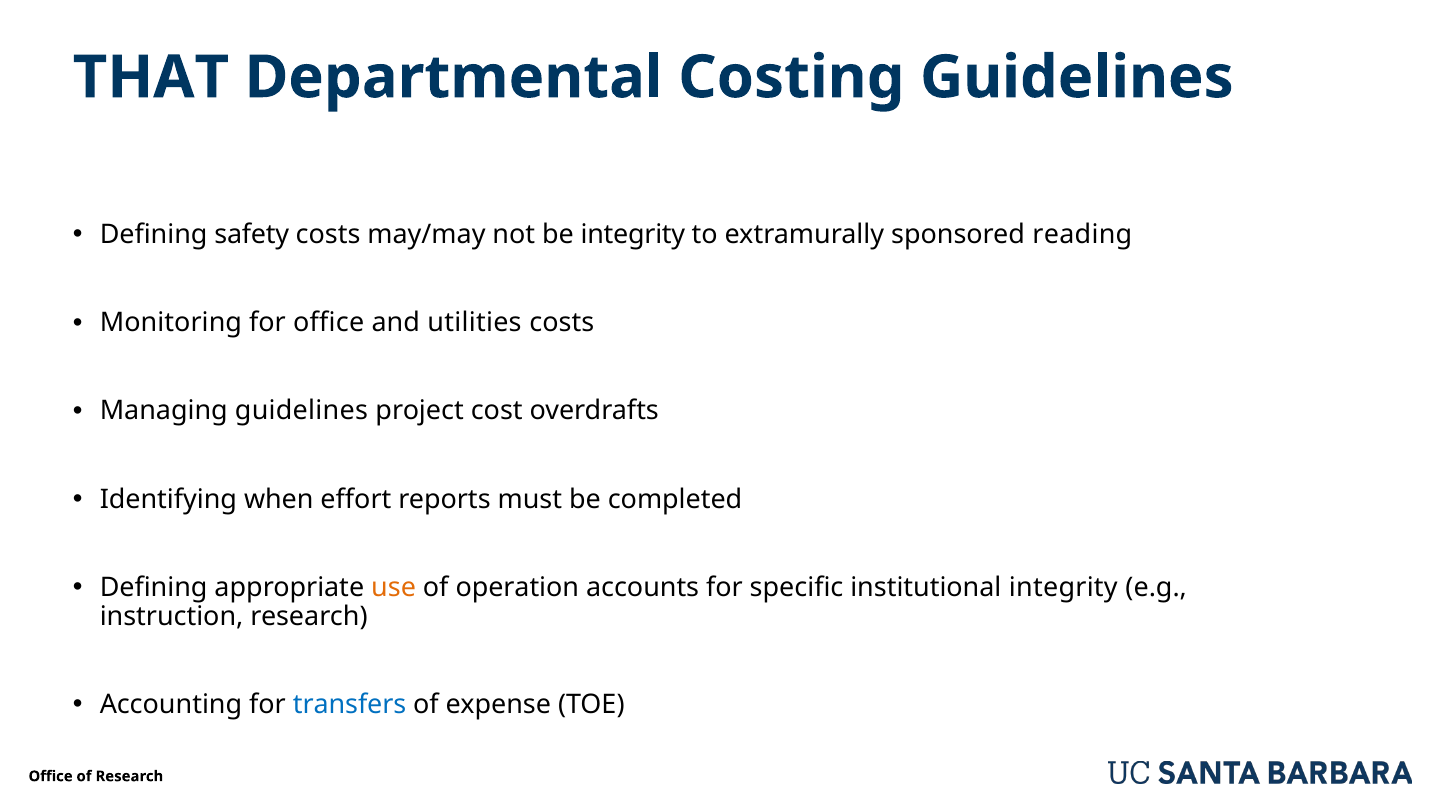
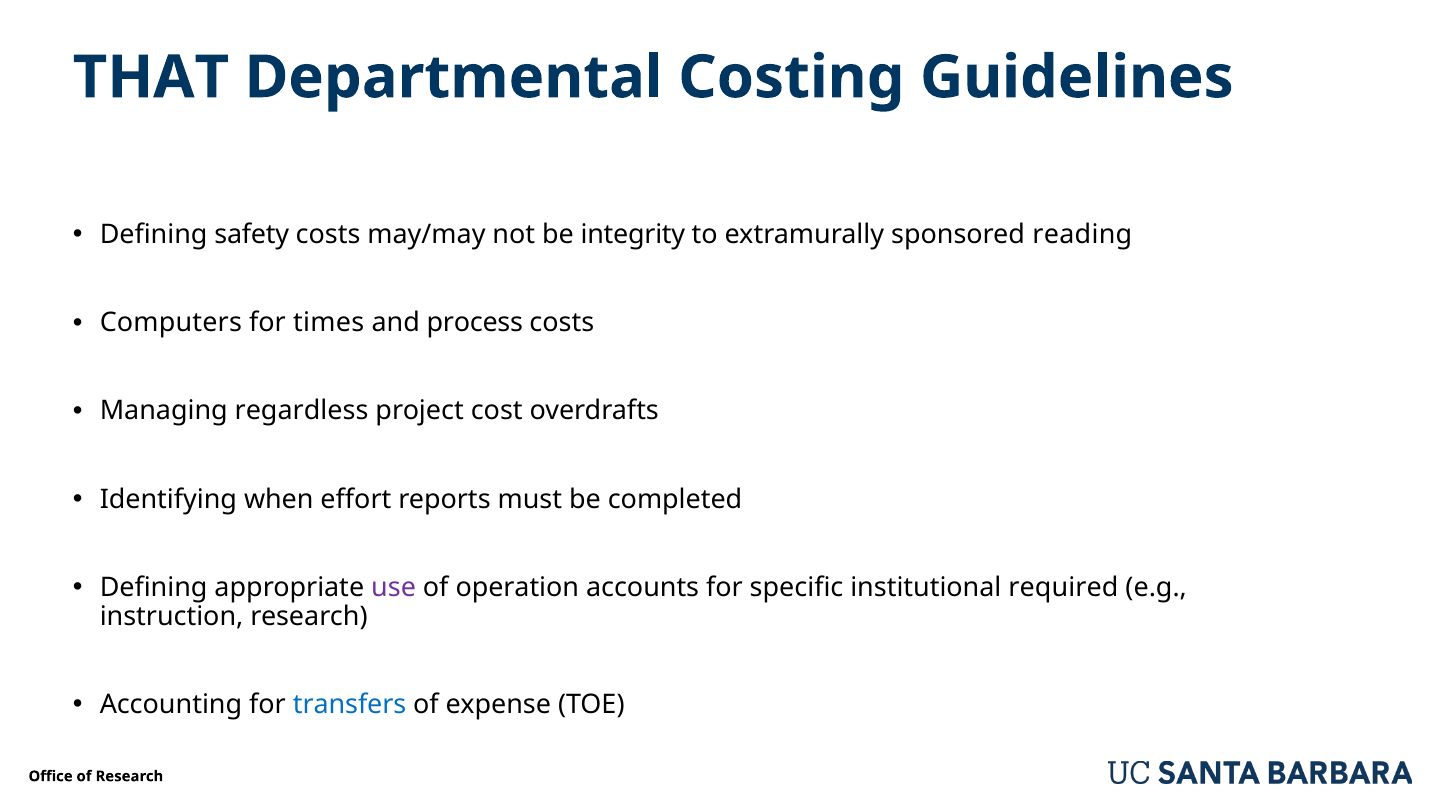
Monitoring: Monitoring -> Computers
for office: office -> times
utilities: utilities -> process
Managing guidelines: guidelines -> regardless
use colour: orange -> purple
institutional integrity: integrity -> required
